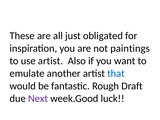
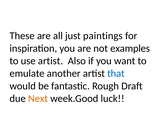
obligated: obligated -> paintings
paintings: paintings -> examples
Next colour: purple -> orange
